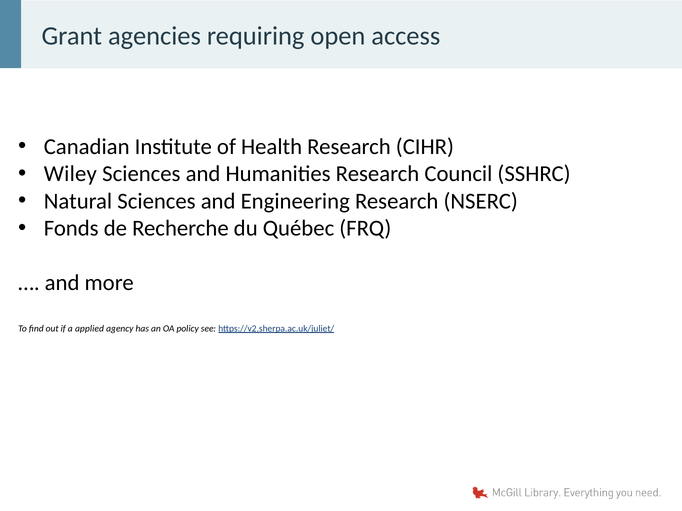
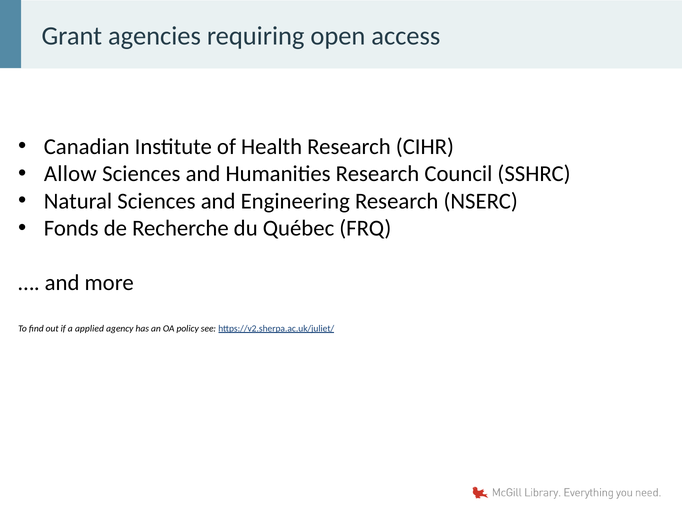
Wiley: Wiley -> Allow
